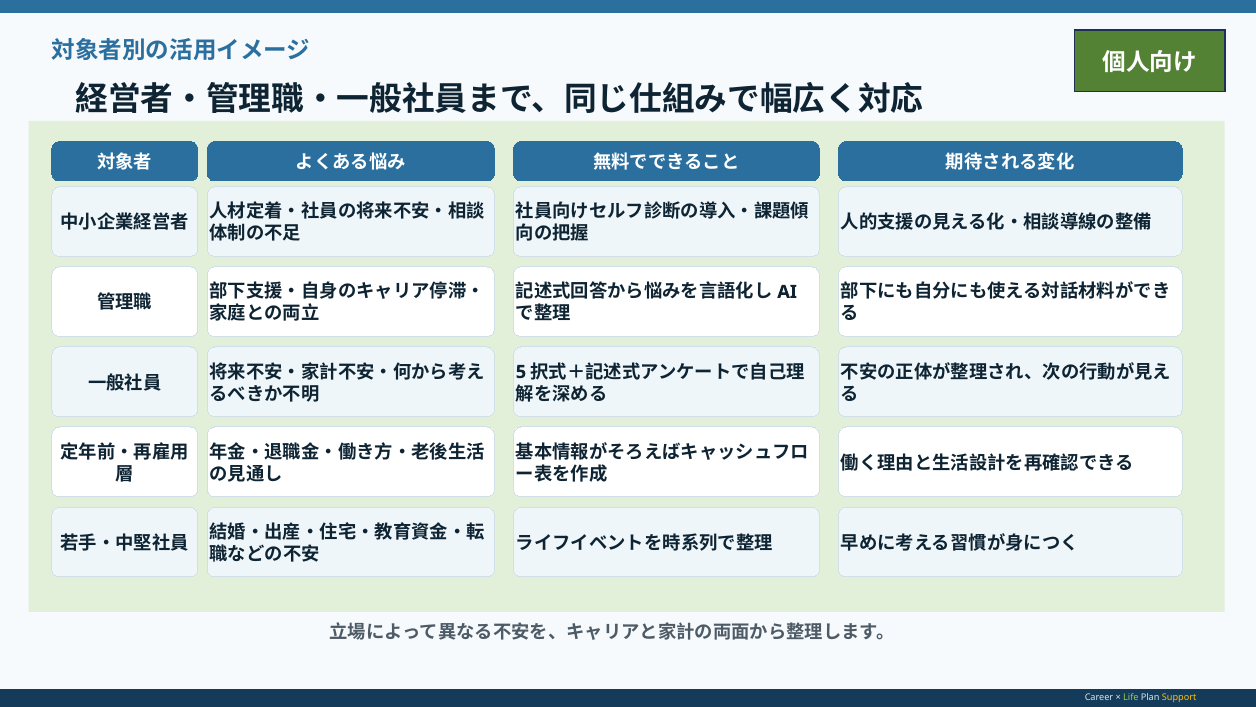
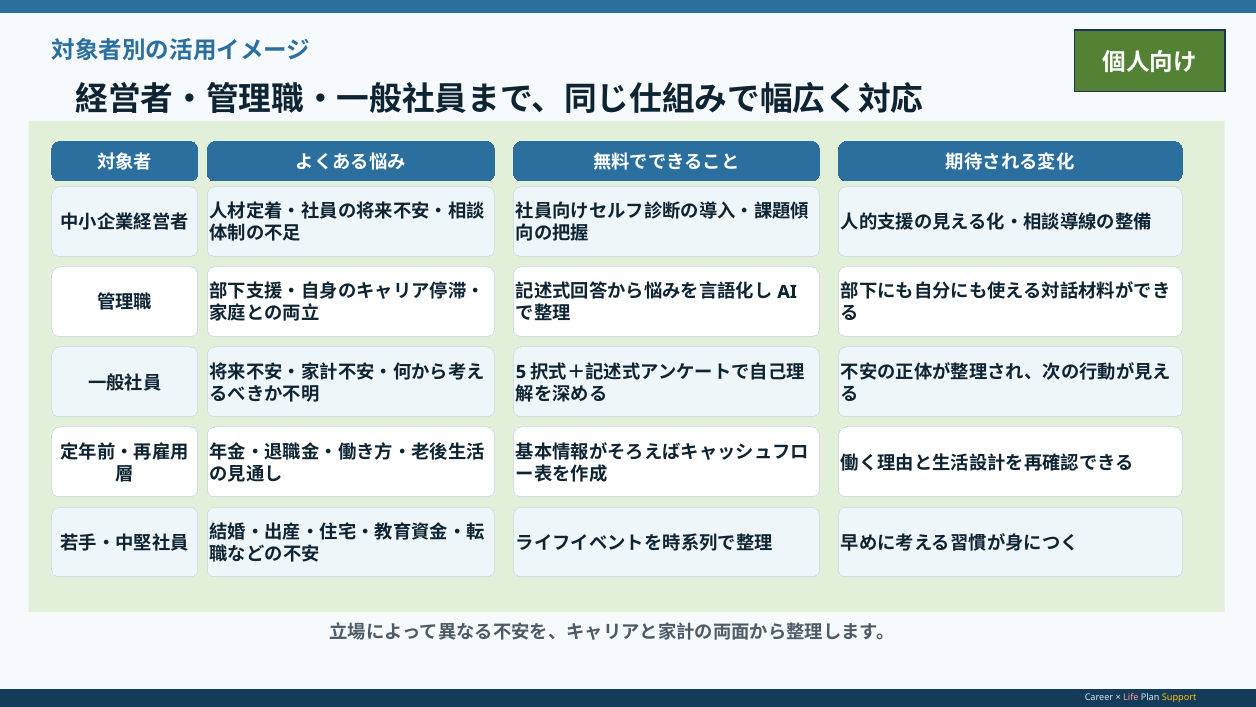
Life colour: light green -> pink
